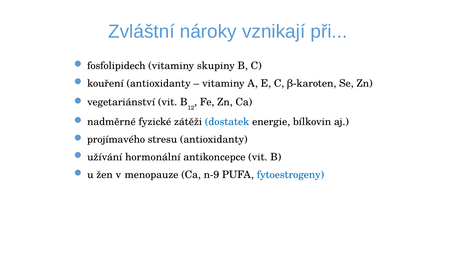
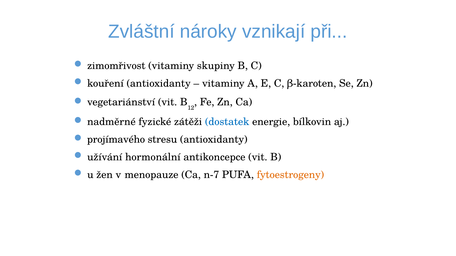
fosfolipidech: fosfolipidech -> zimomřivost
n-9: n-9 -> n-7
fytoestrogeny colour: blue -> orange
